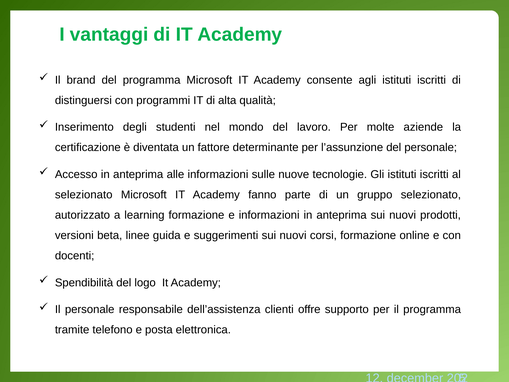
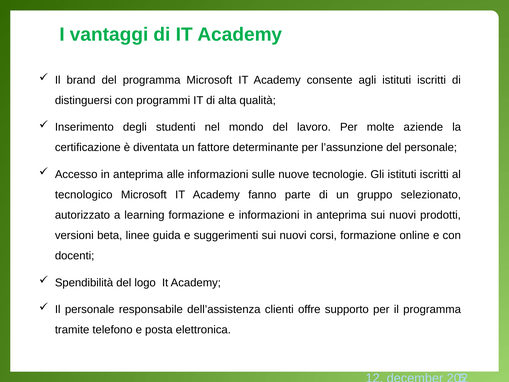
selezionato at (84, 195): selezionato -> tecnologico
